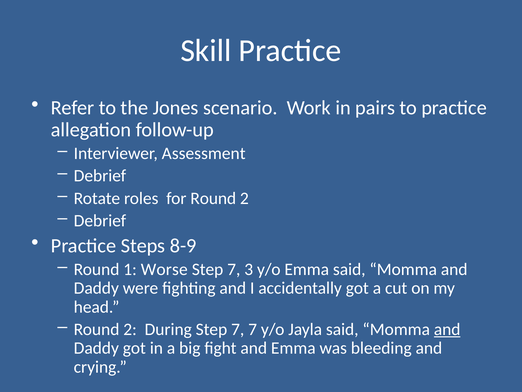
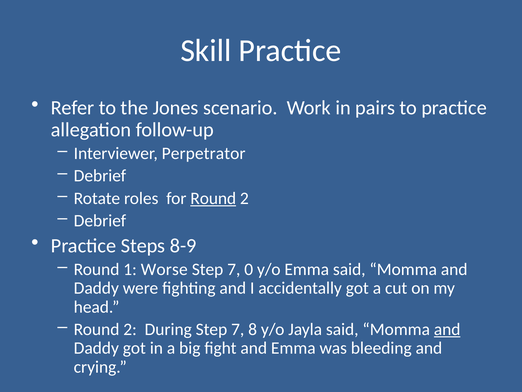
Assessment: Assessment -> Perpetrator
Round at (213, 198) underline: none -> present
3: 3 -> 0
7 7: 7 -> 8
